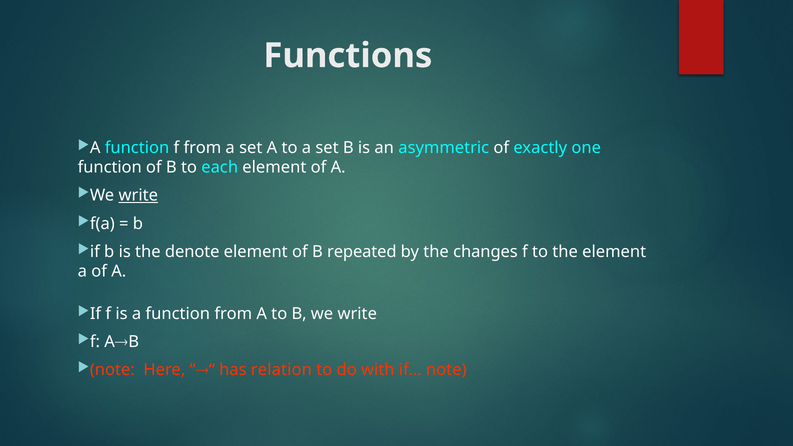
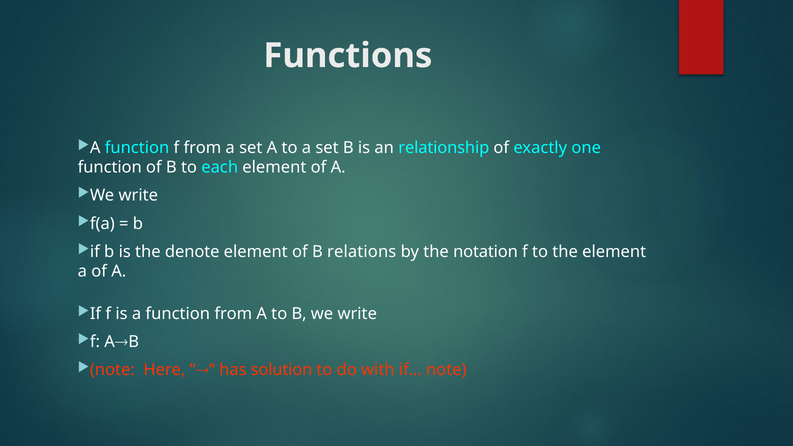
asymmetric: asymmetric -> relationship
write at (138, 196) underline: present -> none
repeated: repeated -> relations
changes: changes -> notation
relation: relation -> solution
